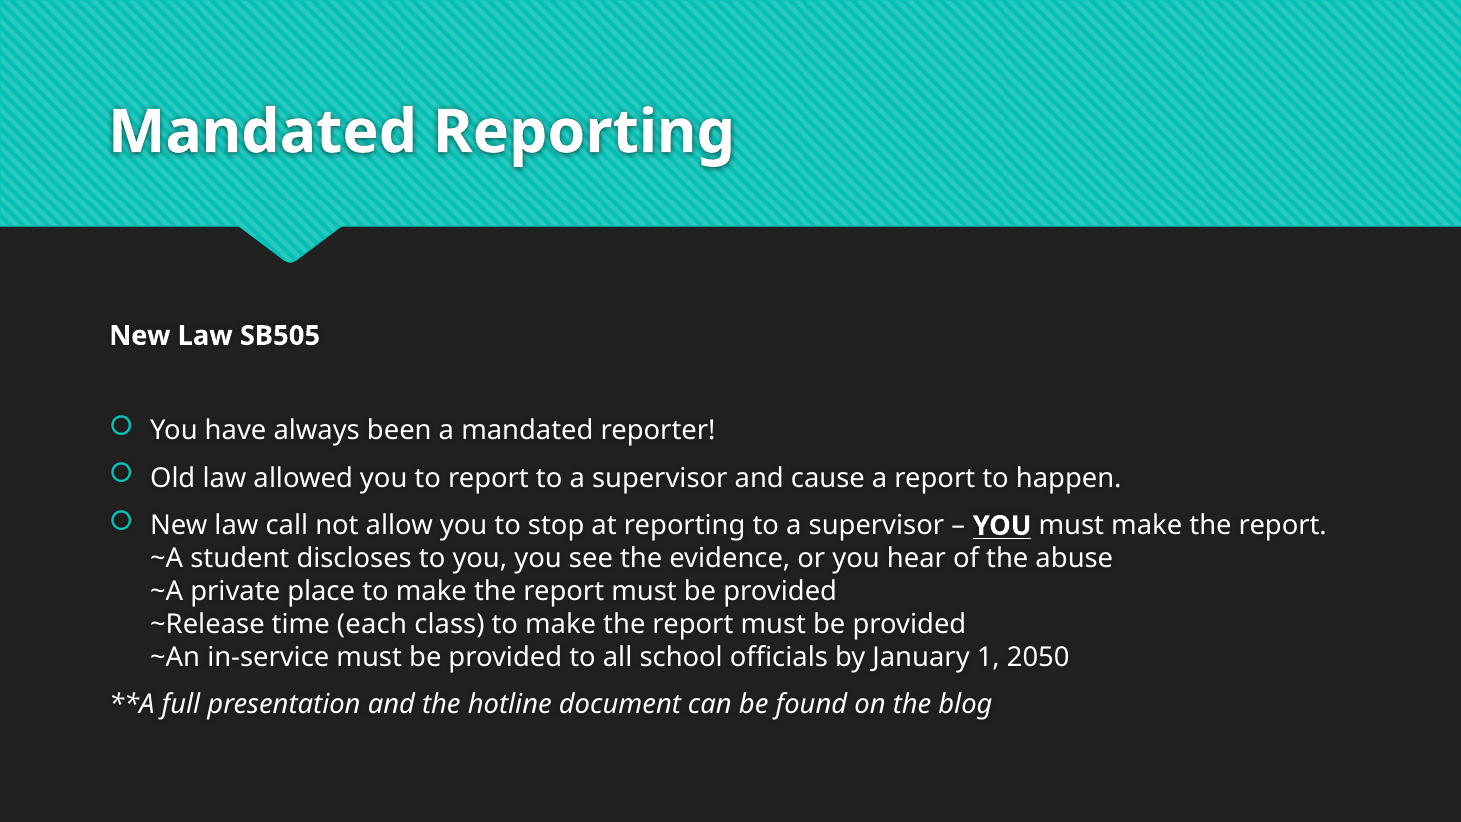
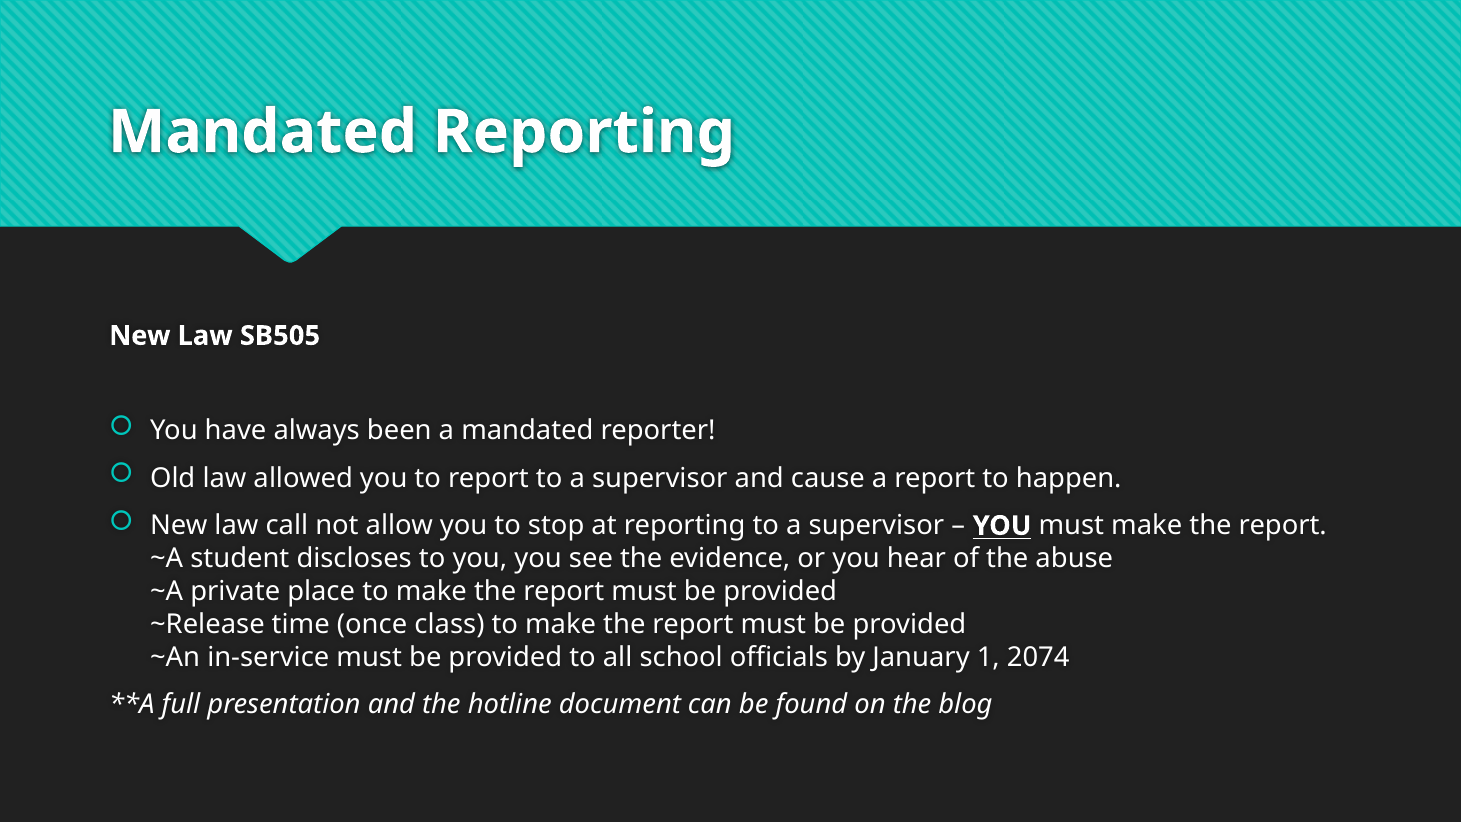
each: each -> once
2050: 2050 -> 2074
